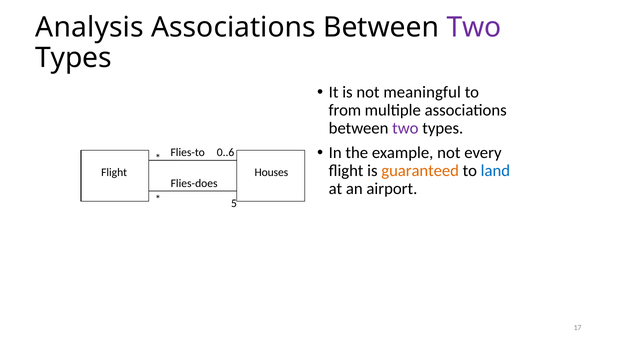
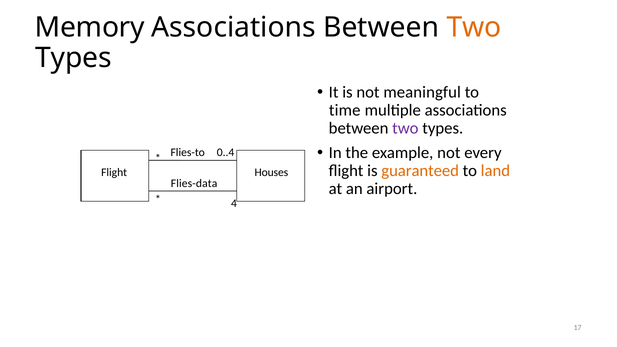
Analysis: Analysis -> Memory
Two at (474, 27) colour: purple -> orange
from: from -> time
0..6: 0..6 -> 0..4
land colour: blue -> orange
Flies-does: Flies-does -> Flies-data
5: 5 -> 4
